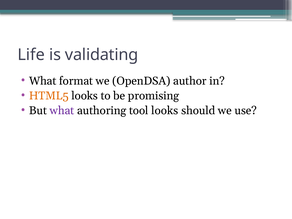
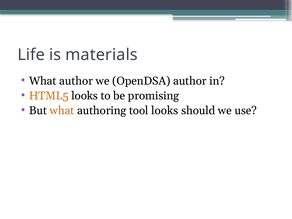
validating: validating -> materials
What format: format -> author
what at (62, 111) colour: purple -> orange
